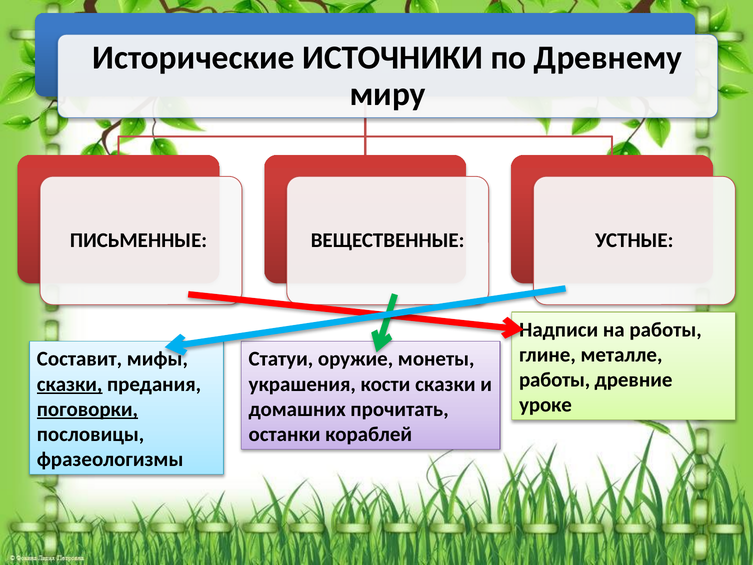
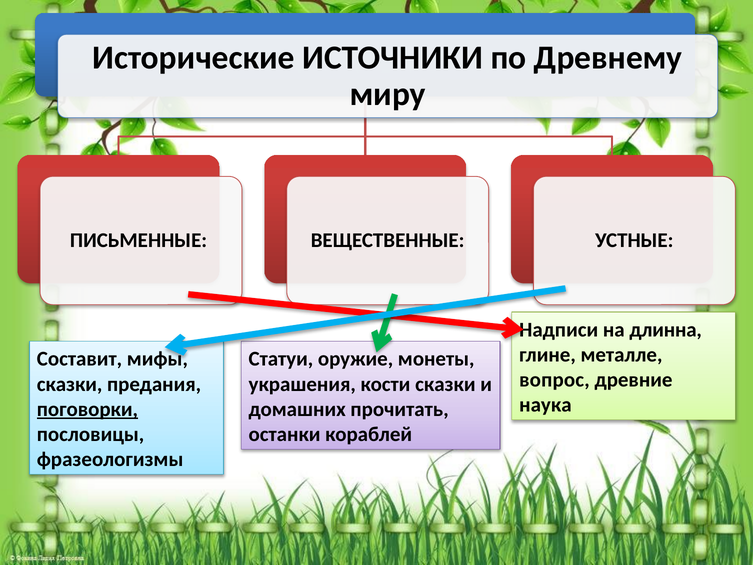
на работы: работы -> длинна
работы at (555, 380): работы -> вопрос
сказки at (70, 384) underline: present -> none
уроке: уроке -> наука
